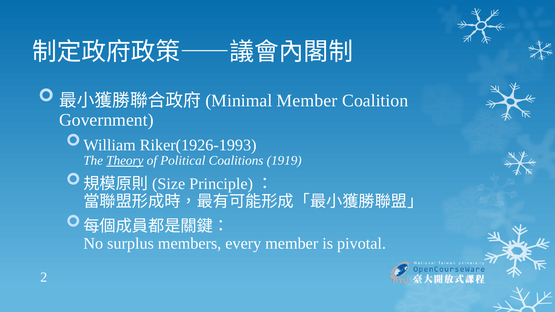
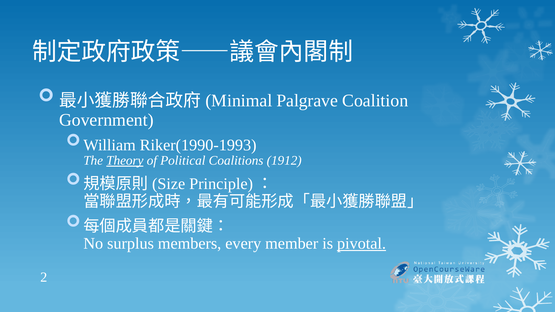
Member at (307, 101): Member -> Palgrave
Riker(1926-1993: Riker(1926-1993 -> Riker(1990-1993
1919: 1919 -> 1912
pivotal underline: none -> present
